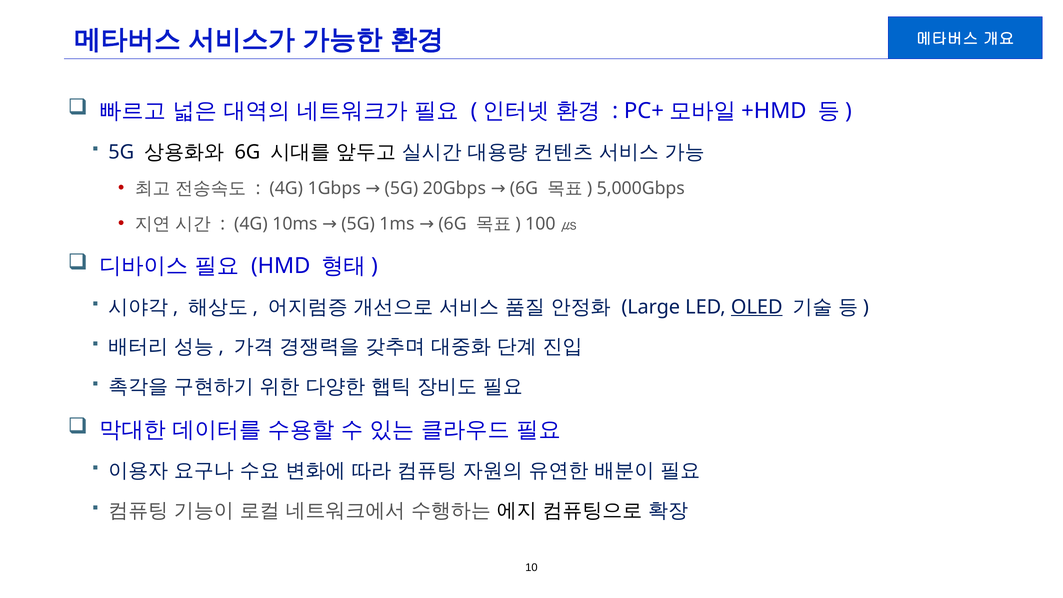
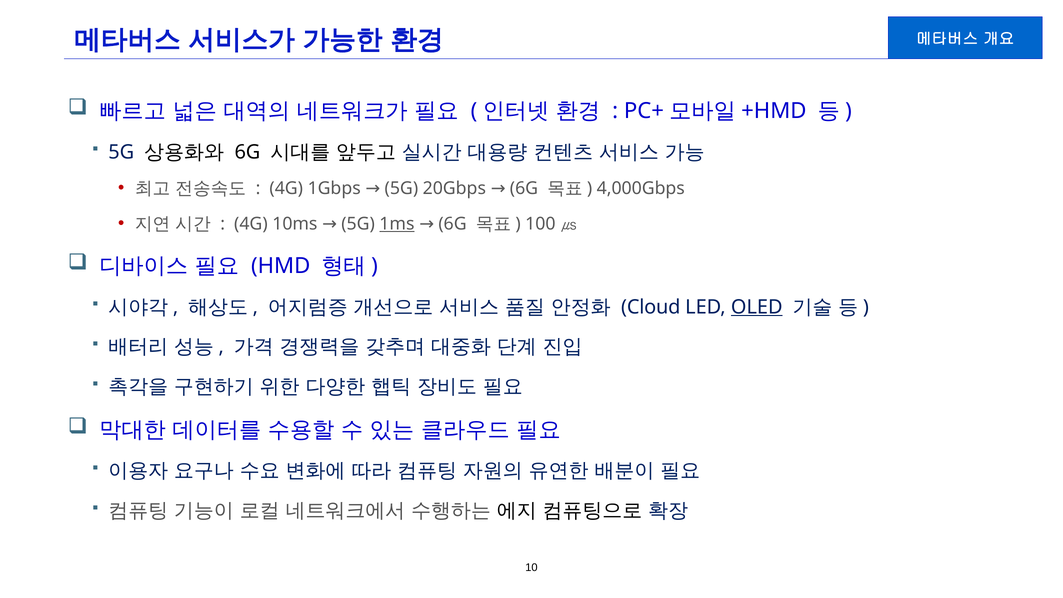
5,000Gbps: 5,000Gbps -> 4,000Gbps
1ms underline: none -> present
Large: Large -> Cloud
